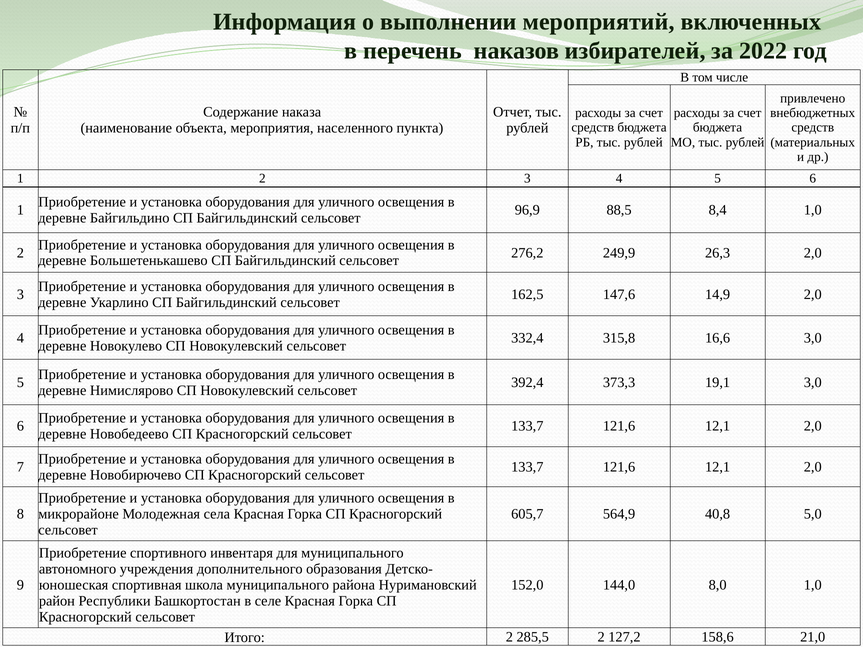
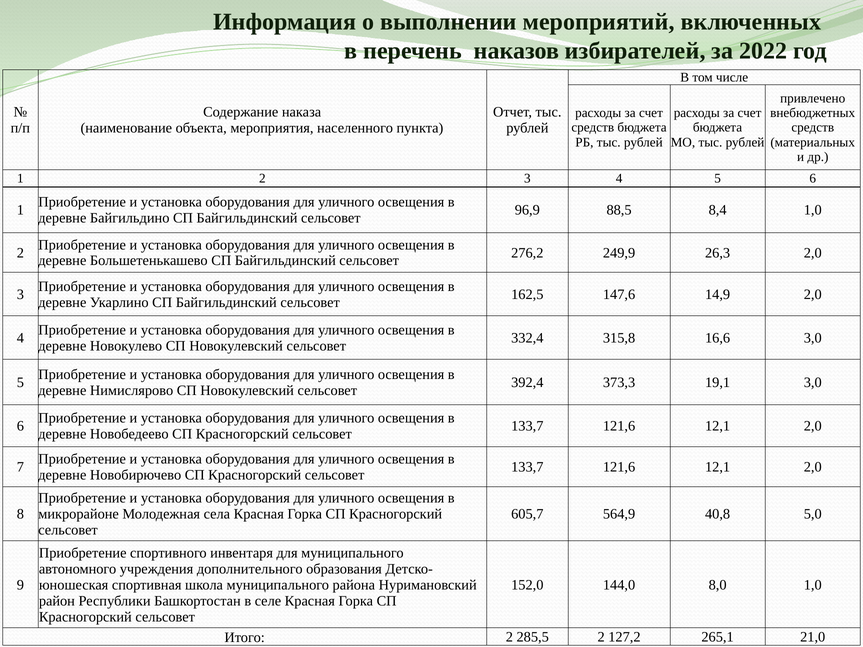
158,6: 158,6 -> 265,1
